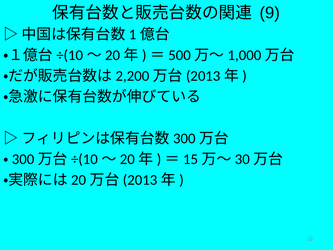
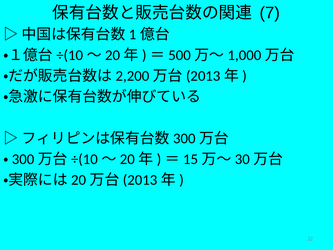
9: 9 -> 7
